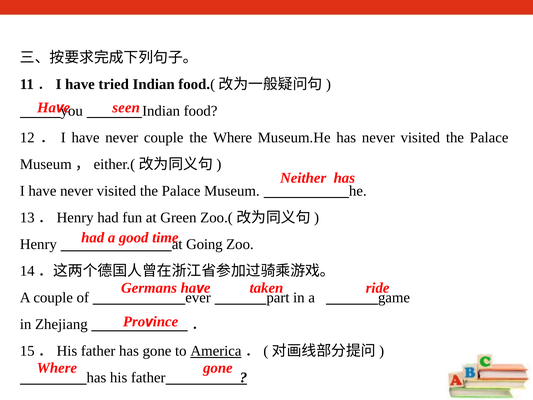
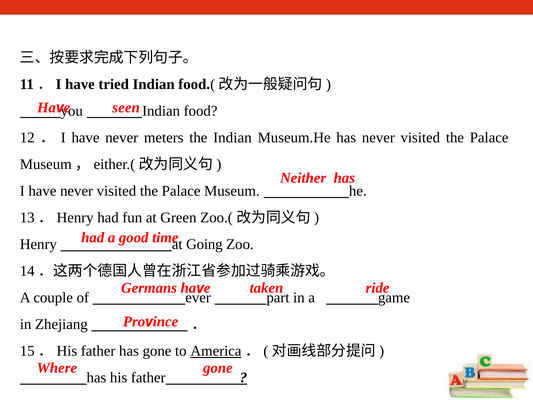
never couple: couple -> meters
the Where: Where -> Indian
